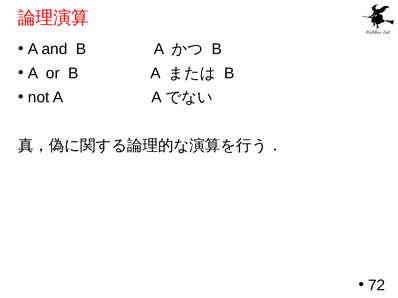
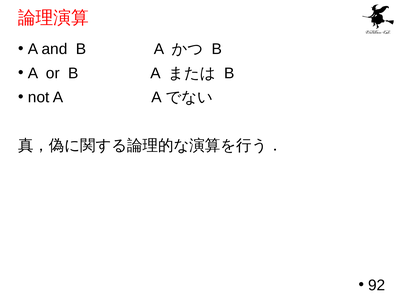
72: 72 -> 92
